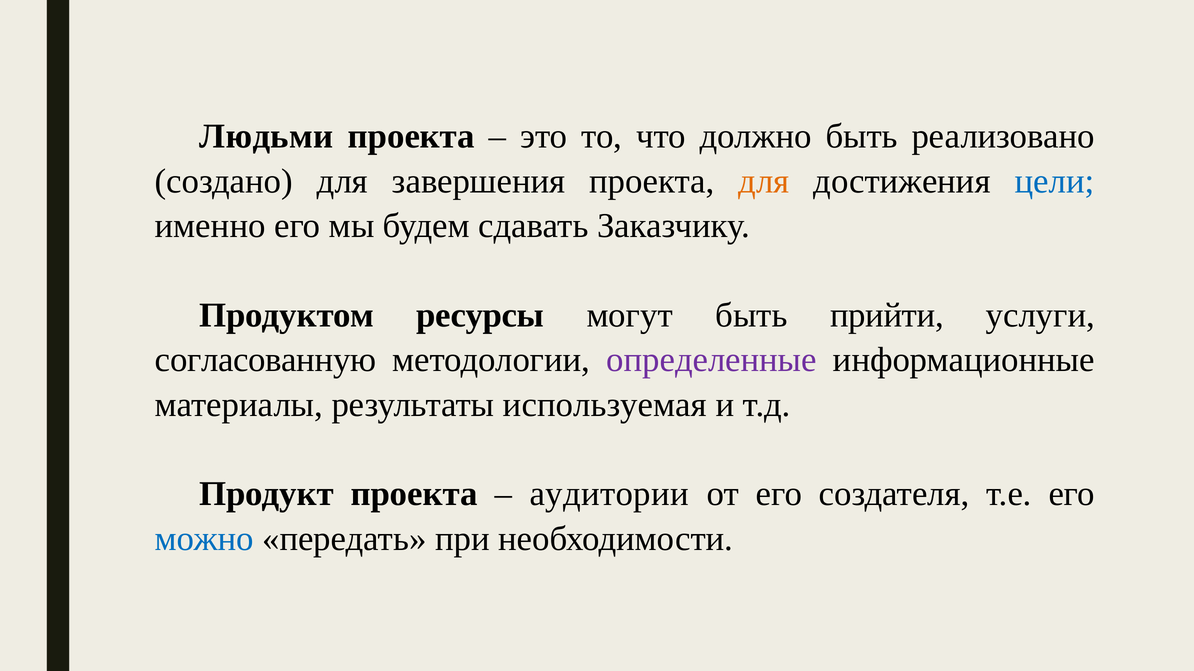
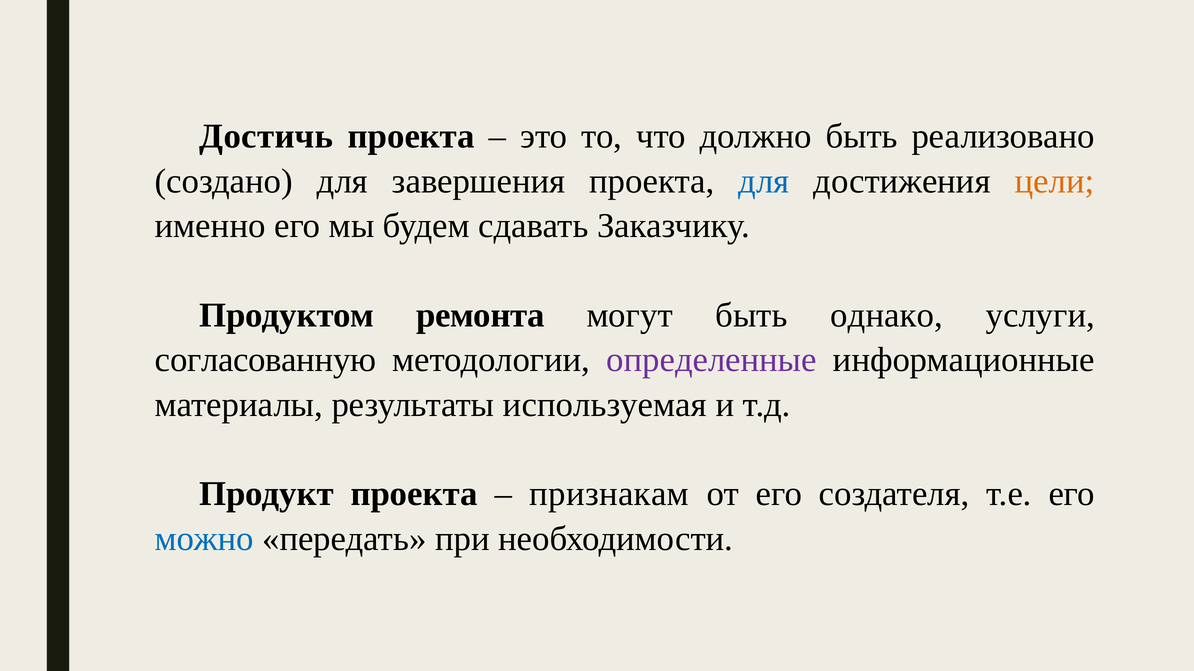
Людьми: Людьми -> Достичь
для at (764, 181) colour: orange -> blue
цели colour: blue -> orange
ресурсы: ресурсы -> ремонта
прийти: прийти -> однако
аудитории: аудитории -> признакам
